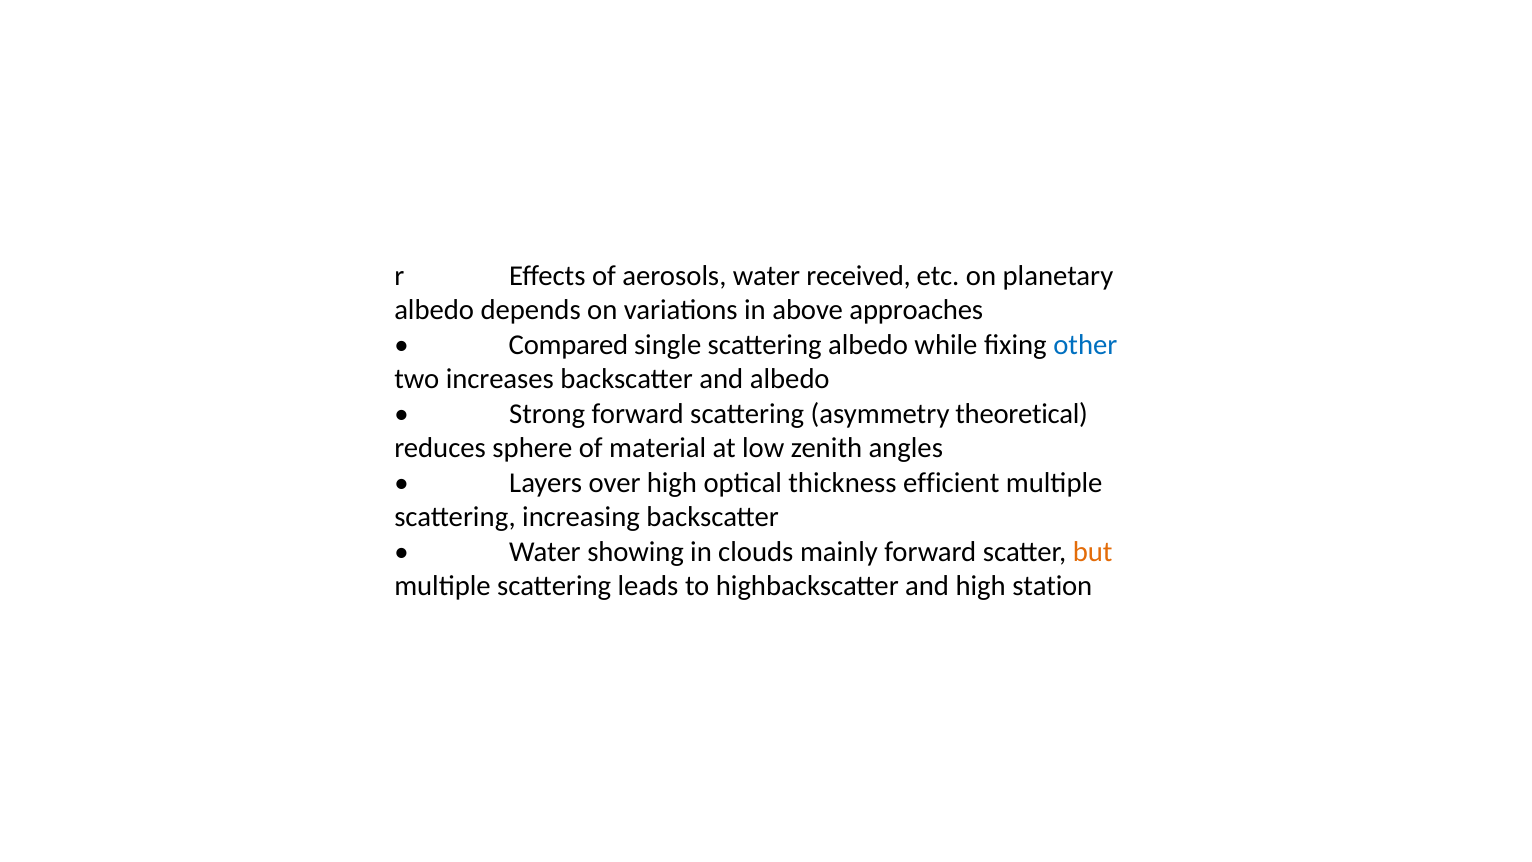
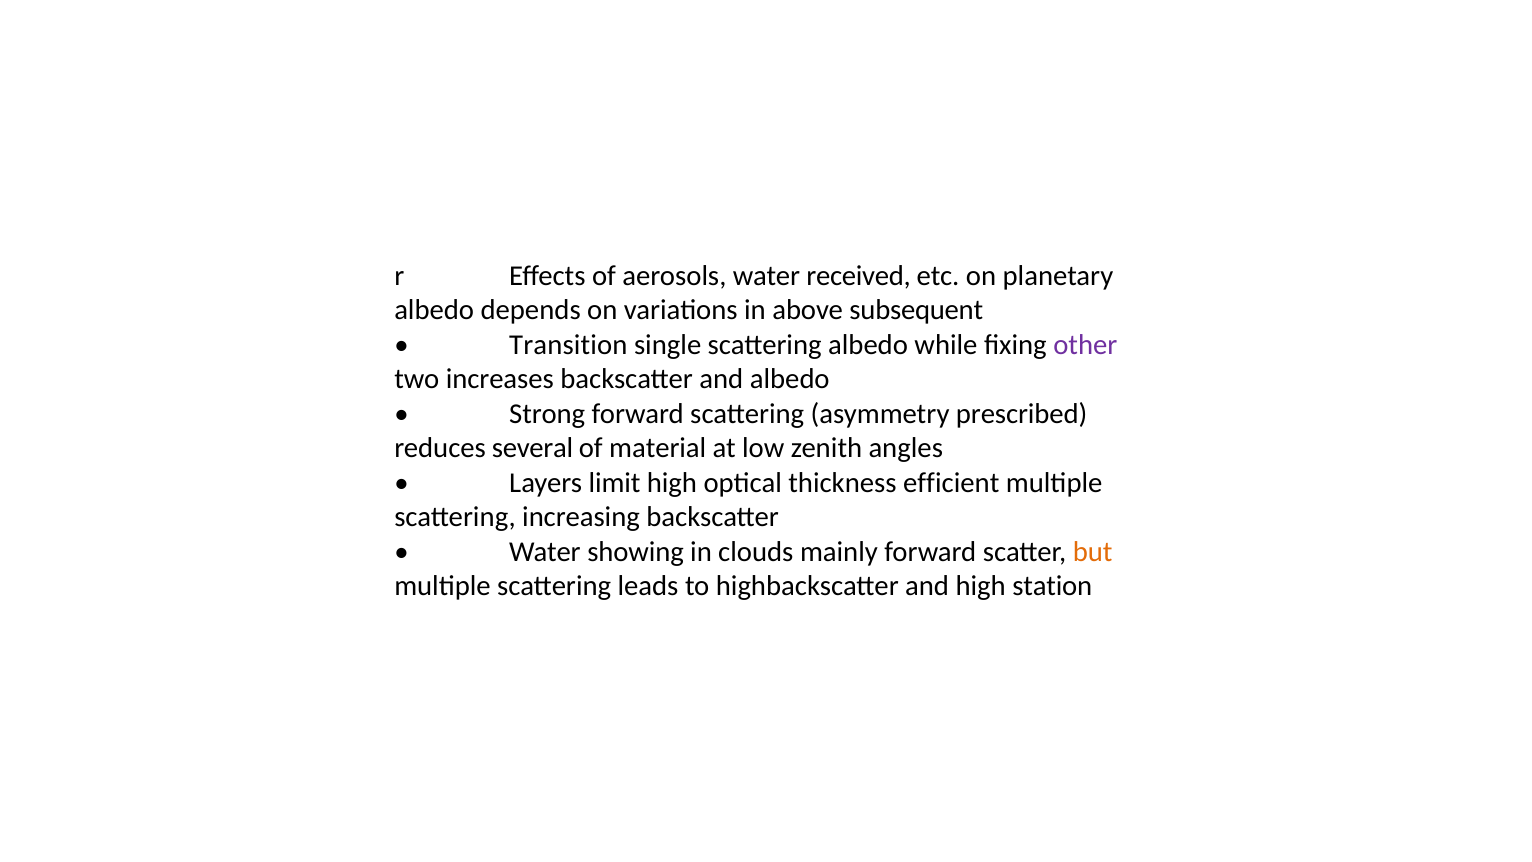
approaches: approaches -> subsequent
Compared: Compared -> Transition
other colour: blue -> purple
theoretical: theoretical -> prescribed
sphere: sphere -> several
over: over -> limit
